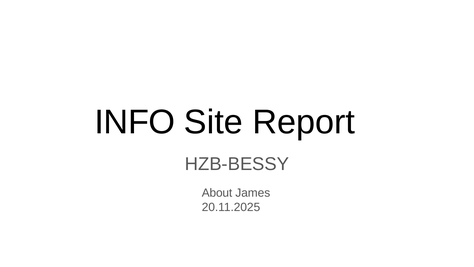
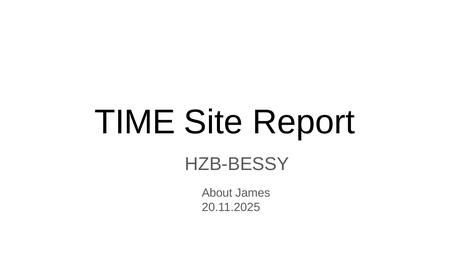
INFO: INFO -> TIME
